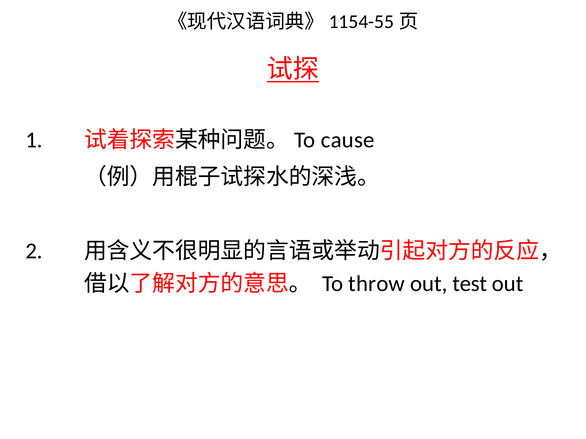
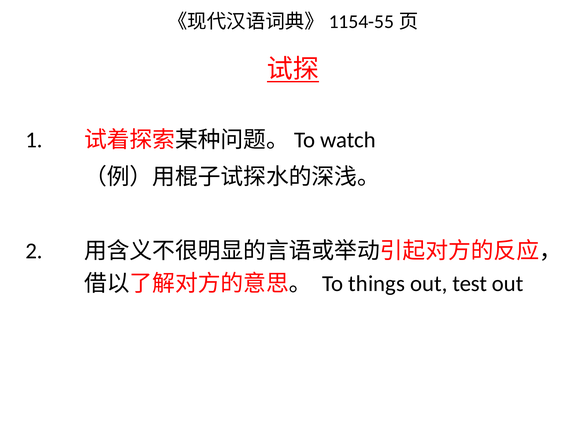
cause: cause -> watch
throw: throw -> things
